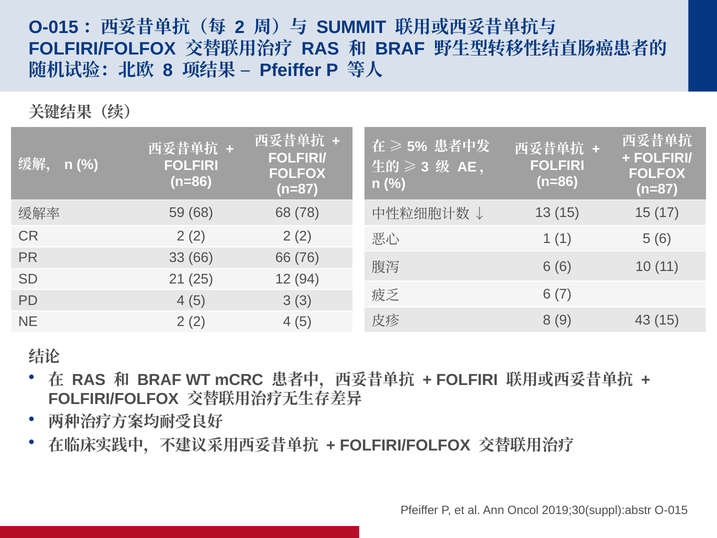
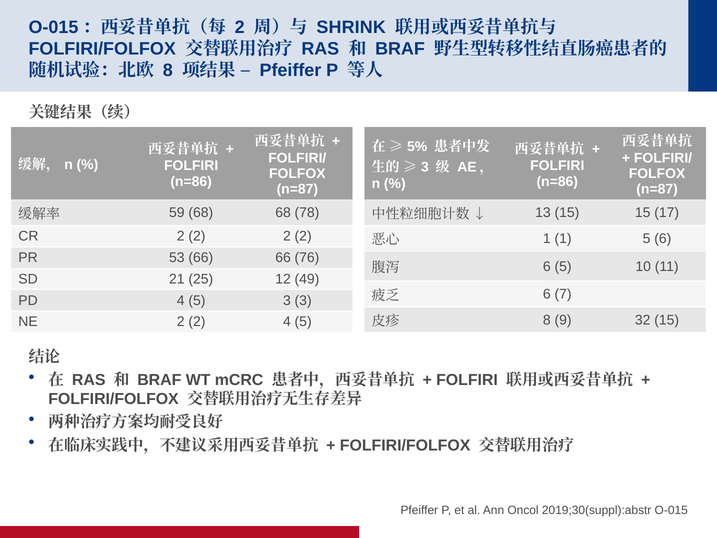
SUMMIT: SUMMIT -> SHRINK
33: 33 -> 53
6 6: 6 -> 5
94: 94 -> 49
43: 43 -> 32
